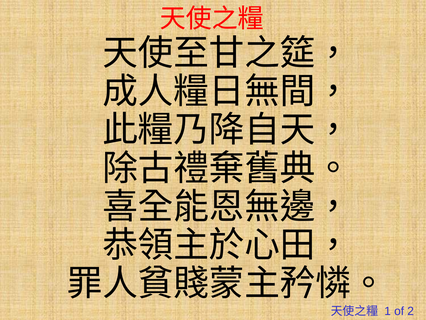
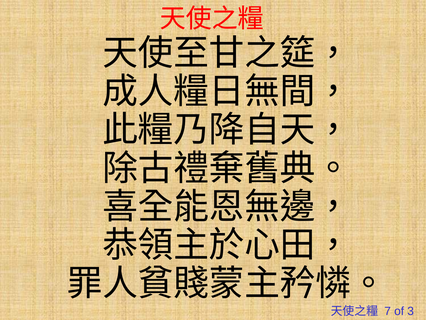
1: 1 -> 7
2: 2 -> 3
